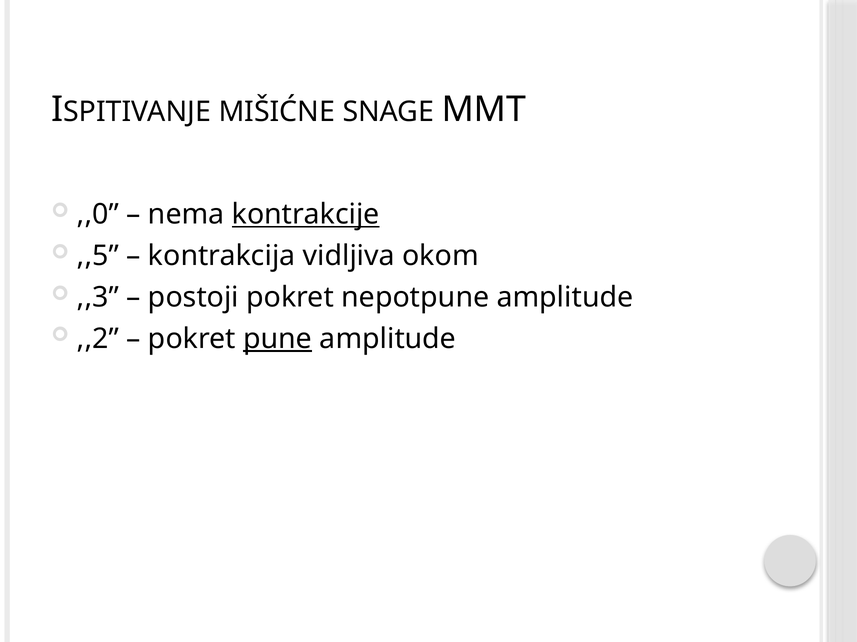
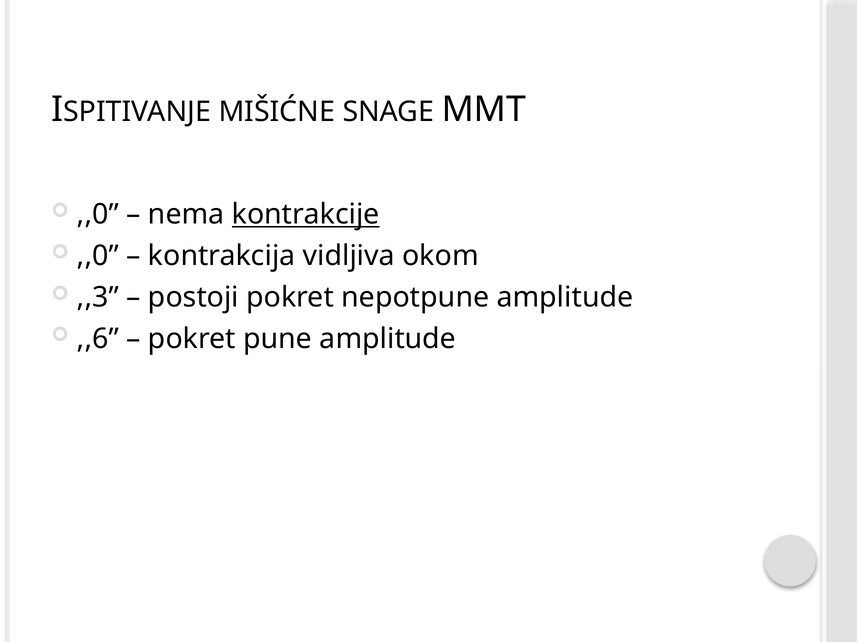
,,5 at (98, 256): ,,5 -> ,,0
,,2: ,,2 -> ,,6
pune underline: present -> none
